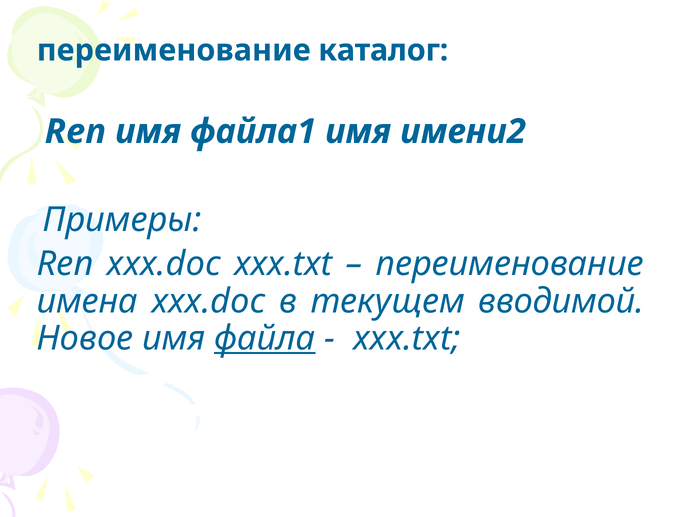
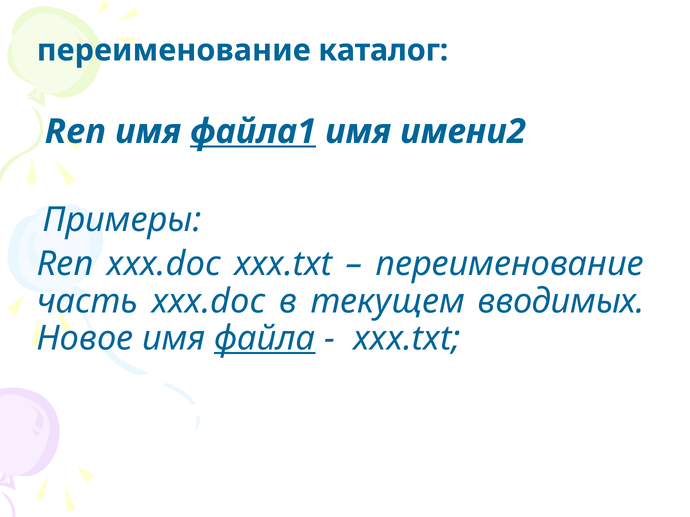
файла1 underline: none -> present
имена: имена -> часть
вводимой: вводимой -> вводимых
